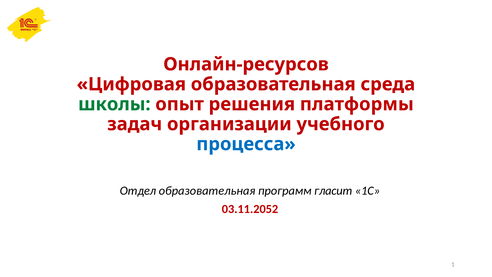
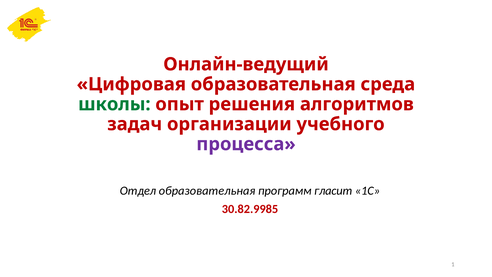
Онлайн-ресурсов: Онлайн-ресурсов -> Онлайн-ведущий
платформы: платформы -> алгоритмов
процесса colour: blue -> purple
03.11.2052: 03.11.2052 -> 30.82.9985
